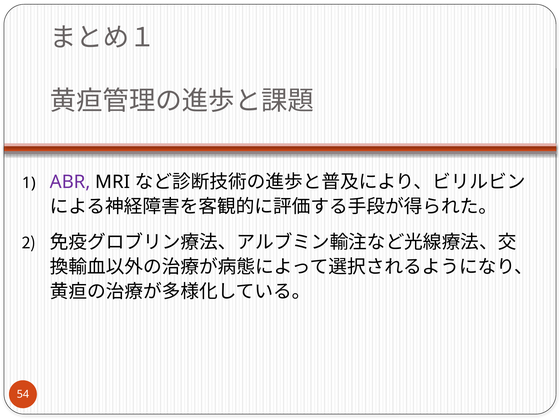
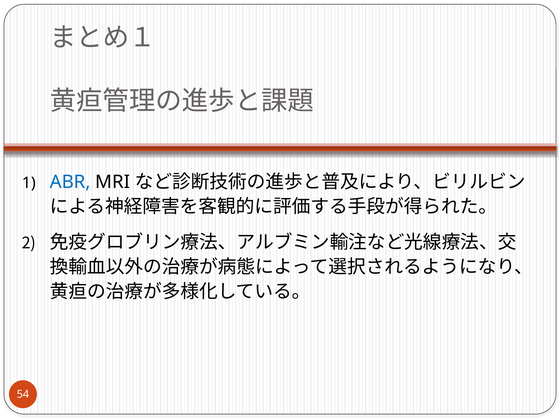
ABR colour: purple -> blue
